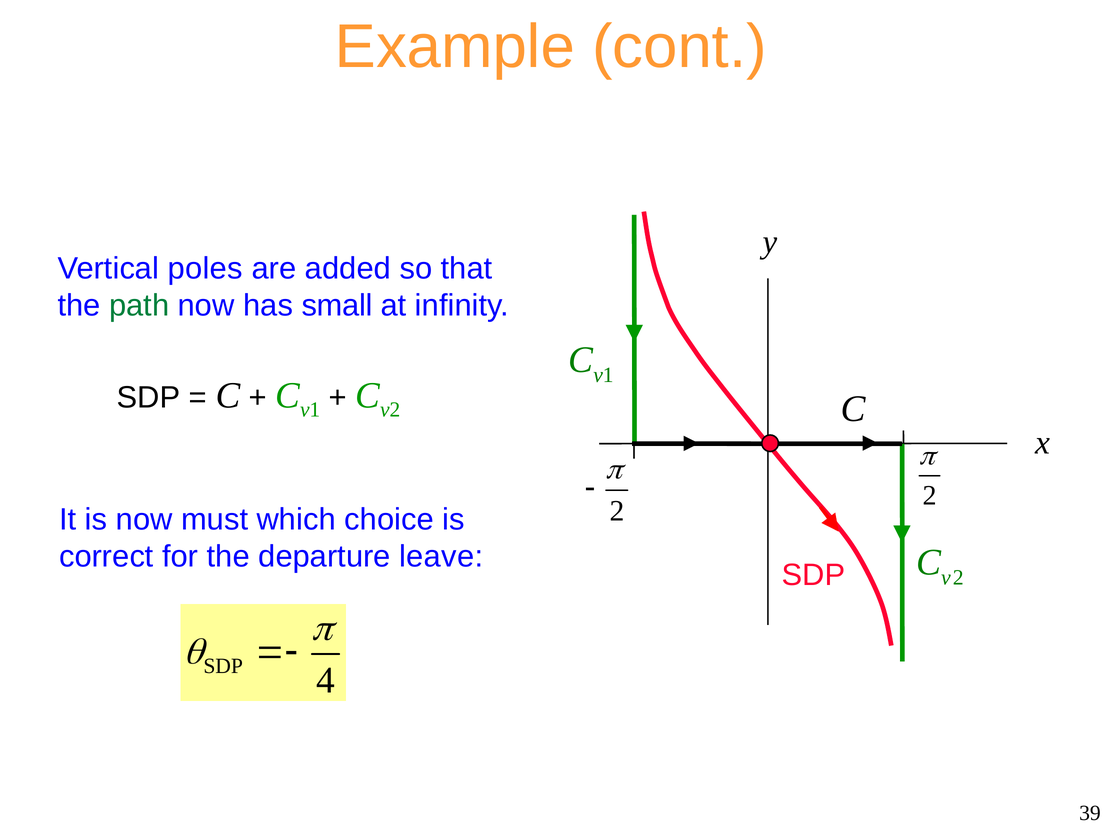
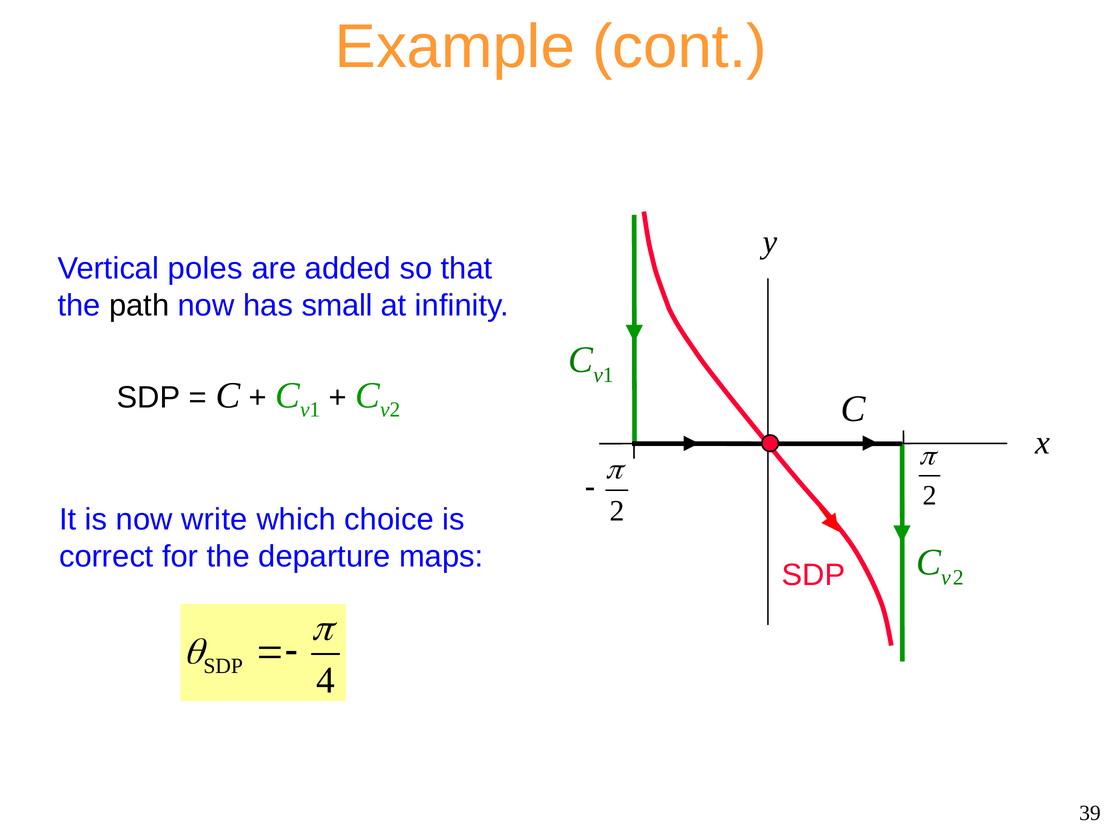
path colour: green -> black
must: must -> write
leave: leave -> maps
